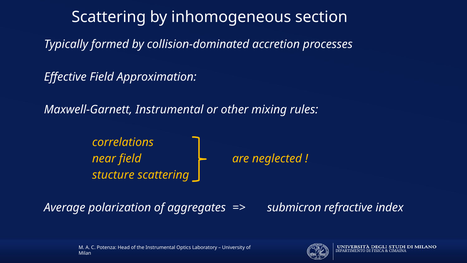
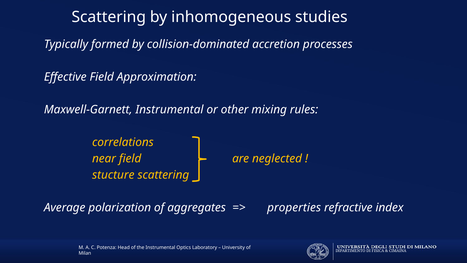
section: section -> studies
submicron: submicron -> properties
